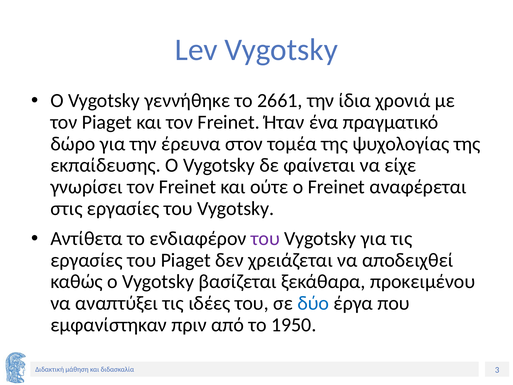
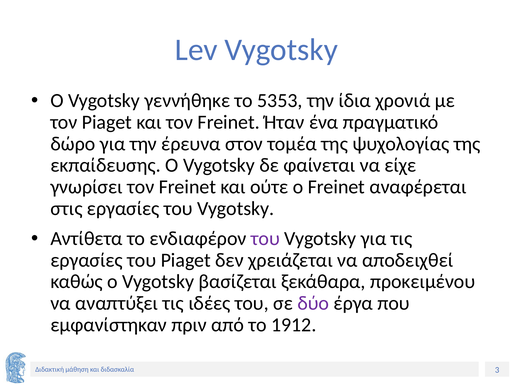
2661: 2661 -> 5353
δύο colour: blue -> purple
1950: 1950 -> 1912
